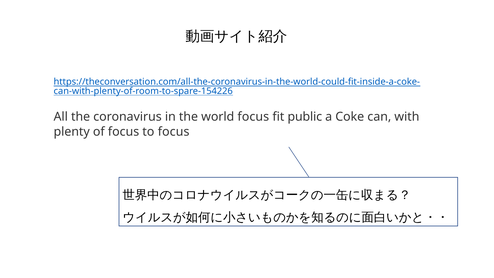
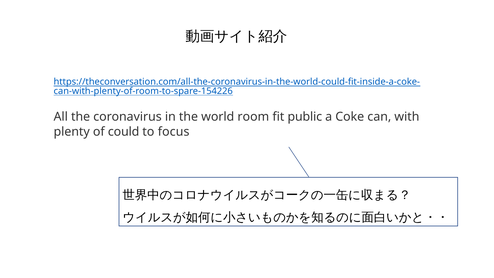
world focus: focus -> room
of focus: focus -> could
